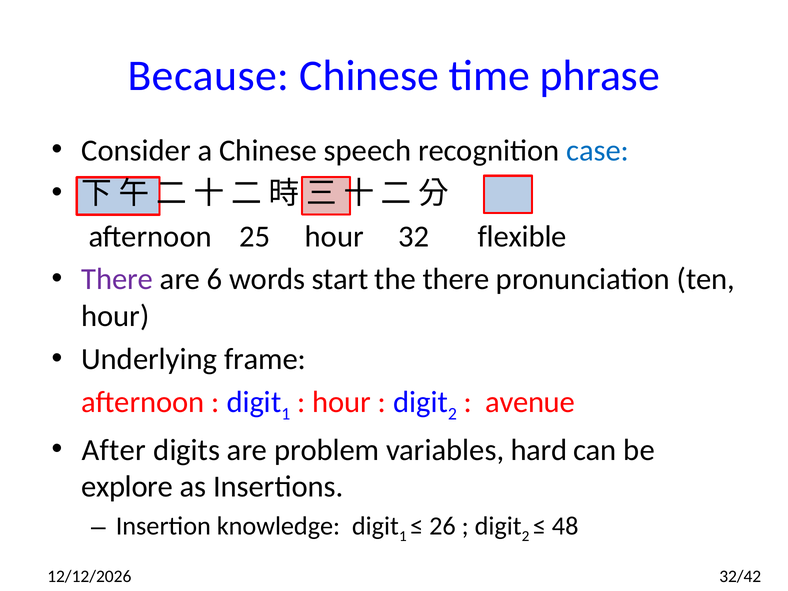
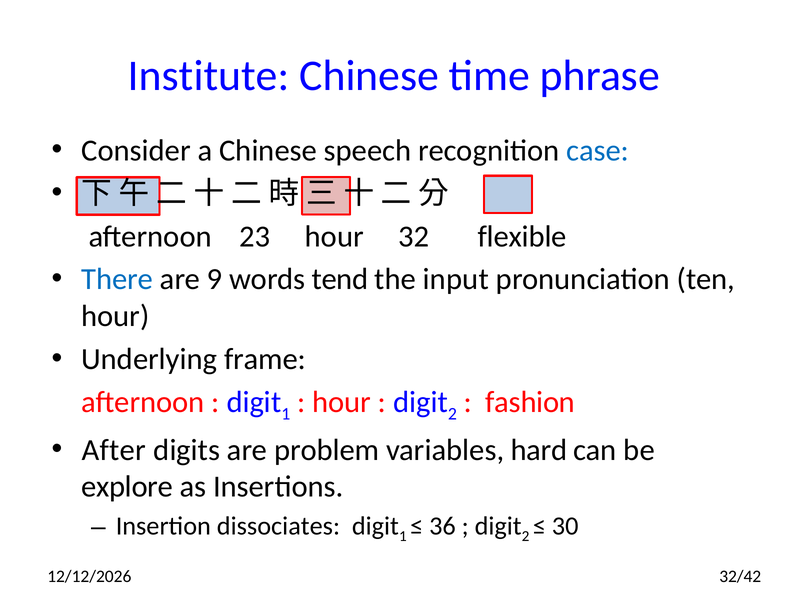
Because: Because -> Institute
25: 25 -> 23
There at (117, 279) colour: purple -> blue
6: 6 -> 9
start: start -> tend
the there: there -> input
avenue: avenue -> fashion
knowledge: knowledge -> dissociates
26: 26 -> 36
48: 48 -> 30
